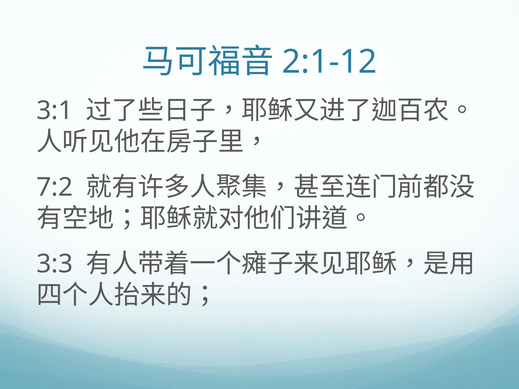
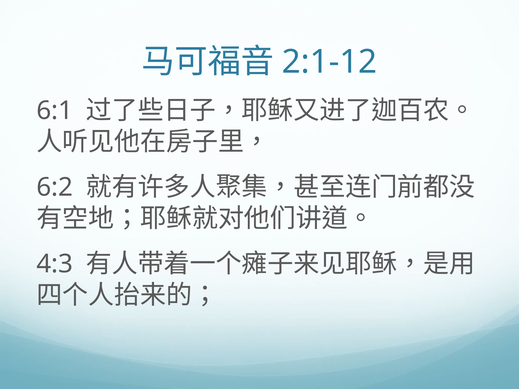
3:1: 3:1 -> 6:1
7:2: 7:2 -> 6:2
3:3: 3:3 -> 4:3
